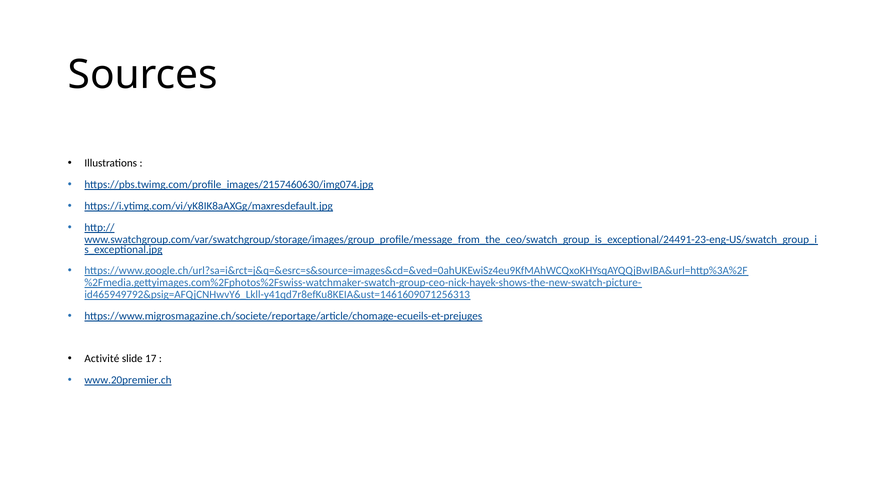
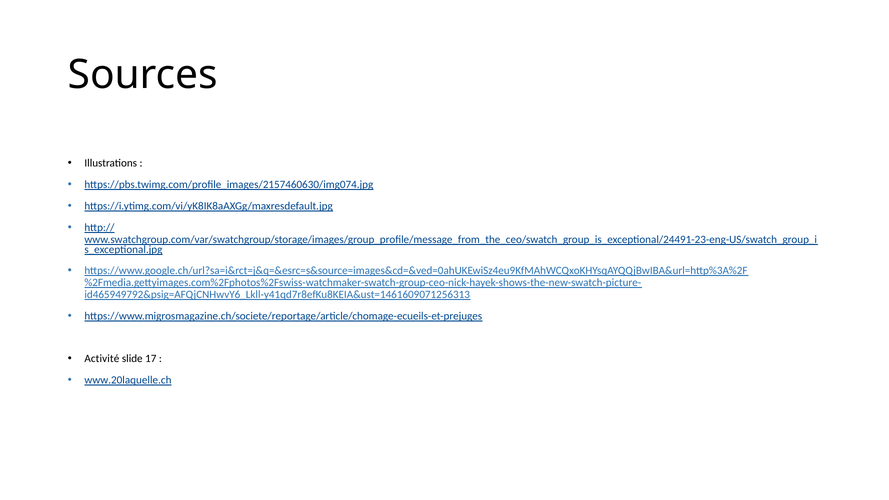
www.20premier.ch: www.20premier.ch -> www.20laquelle.ch
